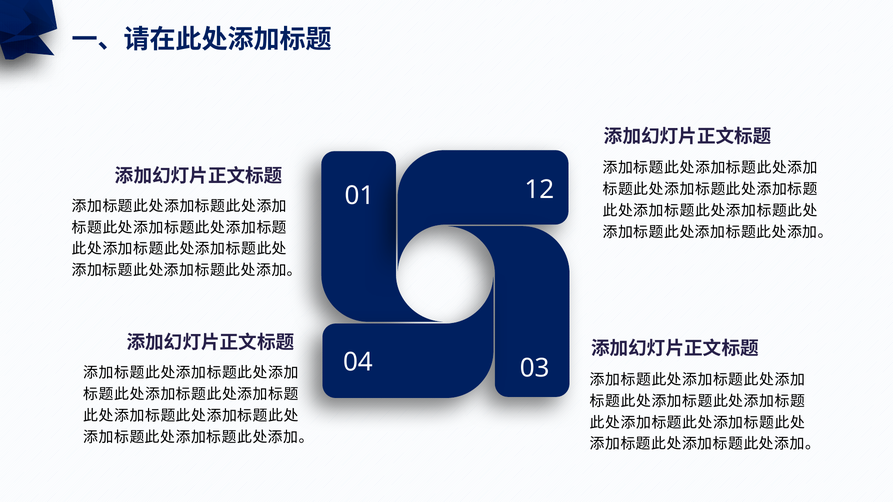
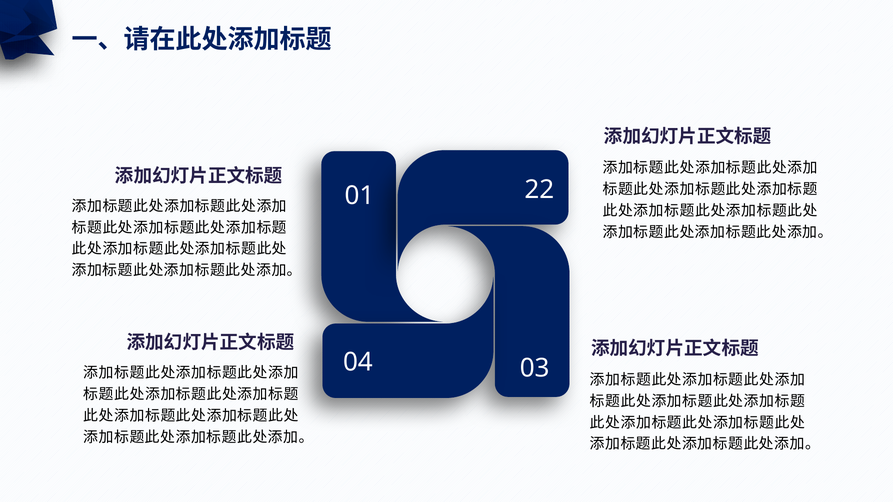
12: 12 -> 22
